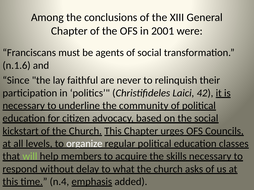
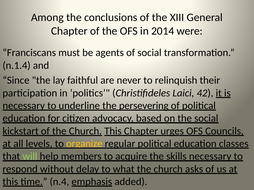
2001: 2001 -> 2014
n.1.6: n.1.6 -> n.1.4
community: community -> persevering
organize colour: white -> yellow
